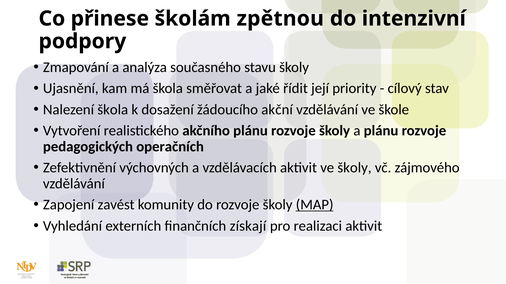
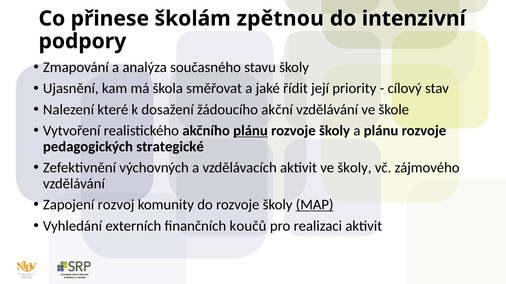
Nalezení škola: škola -> které
plánu at (250, 131) underline: none -> present
operačních: operačních -> strategické
zavést: zavést -> rozvoj
získají: získají -> koučů
